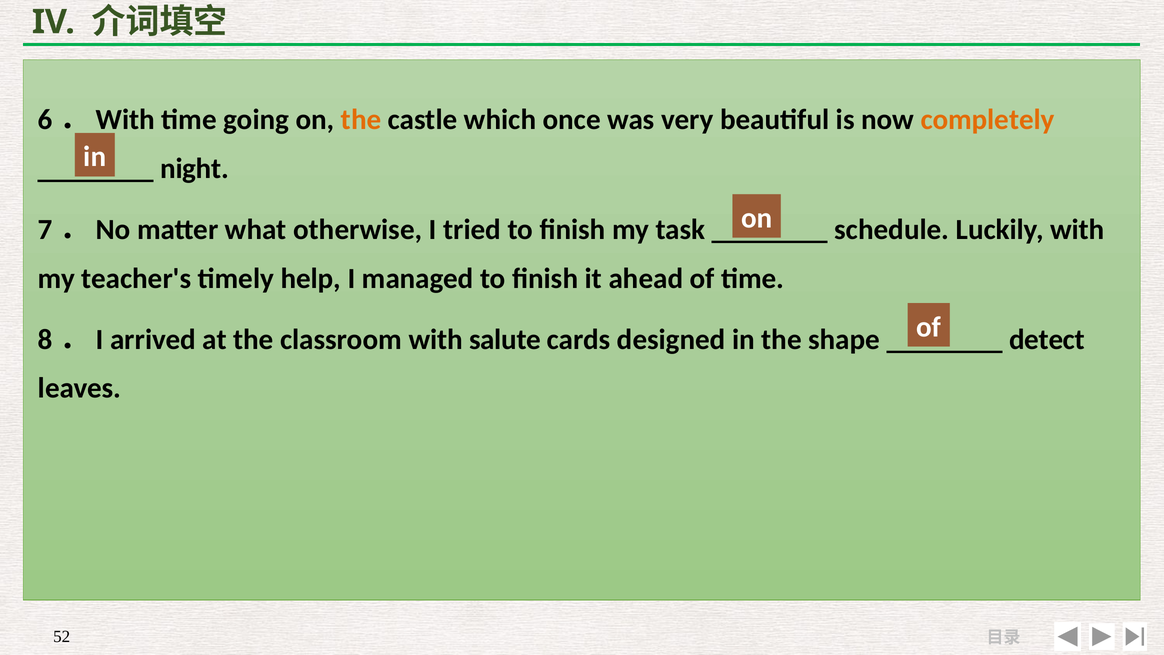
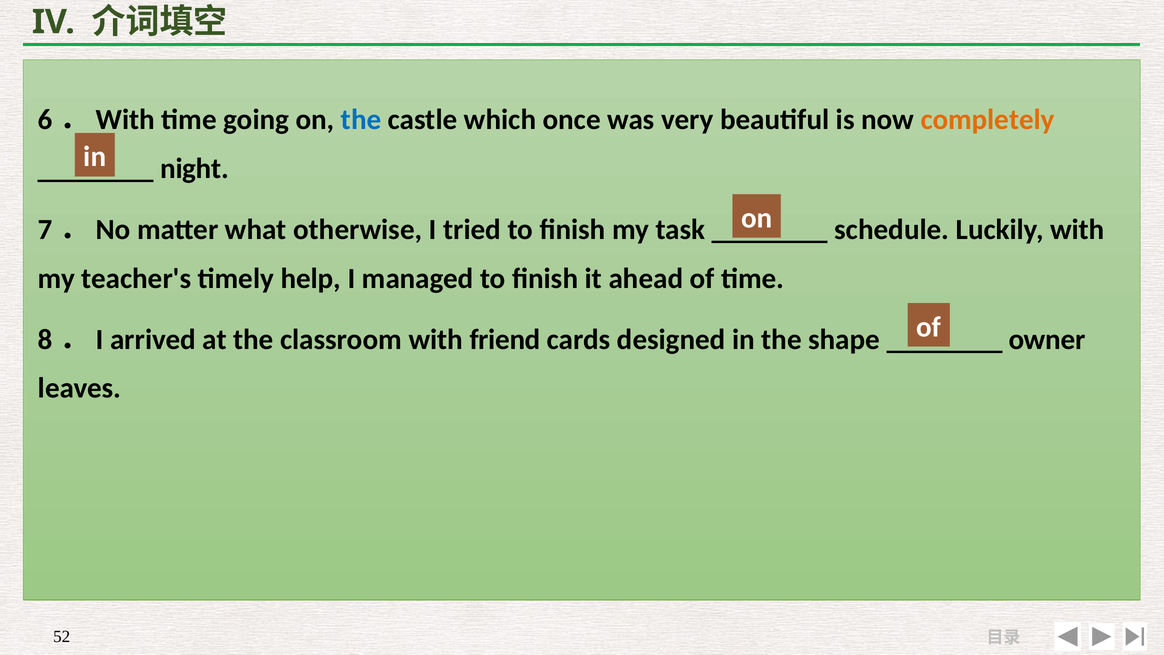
the at (361, 120) colour: orange -> blue
salute: salute -> friend
detect: detect -> owner
